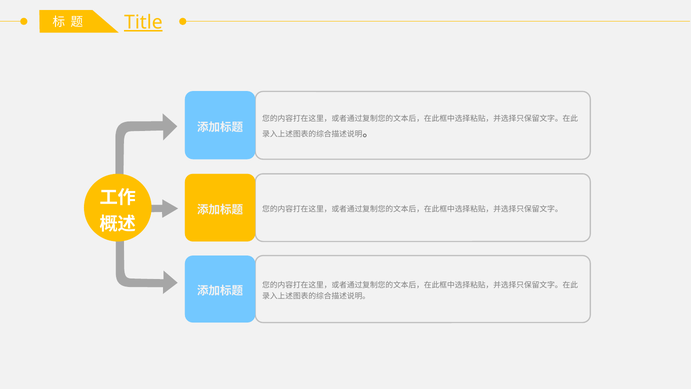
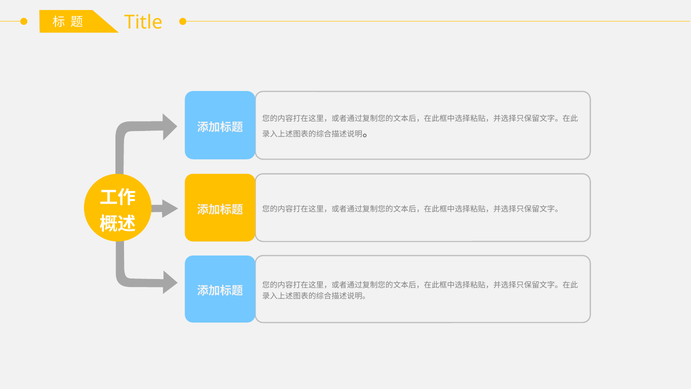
Title underline: present -> none
